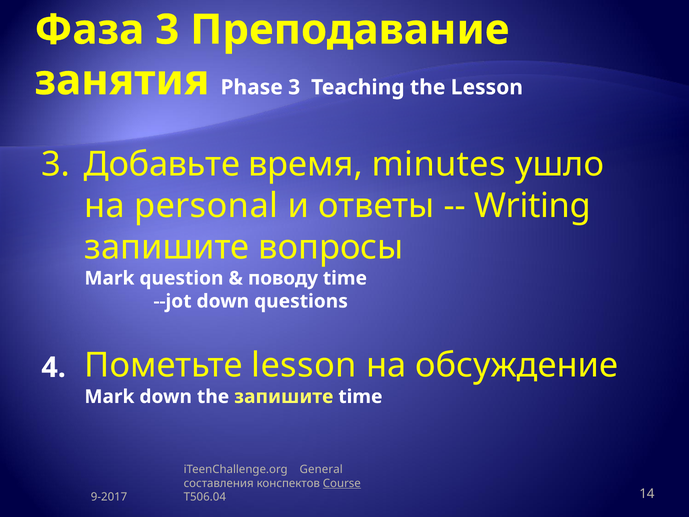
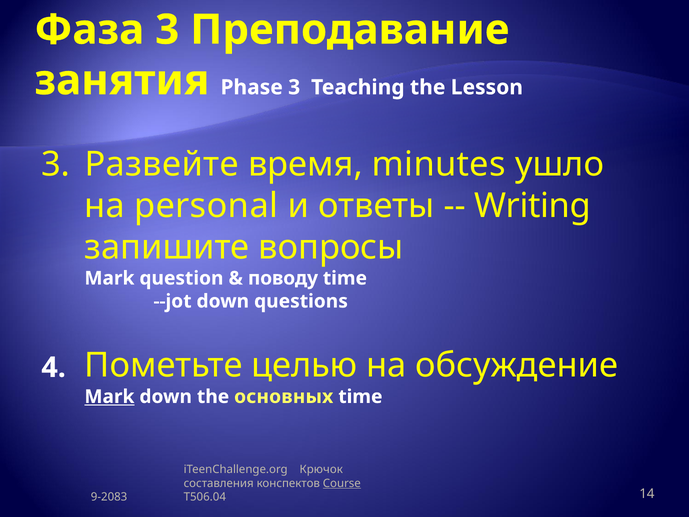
Добавьте: Добавьте -> Развейте
Пометьте lesson: lesson -> целью
Mark at (109, 396) underline: none -> present
the запишите: запишите -> основных
General: General -> Крючок
9-2017: 9-2017 -> 9-2083
